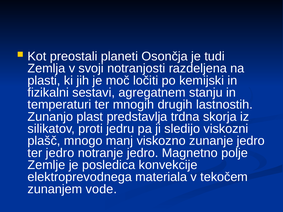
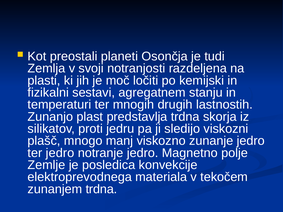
zunanjem vode: vode -> trdna
